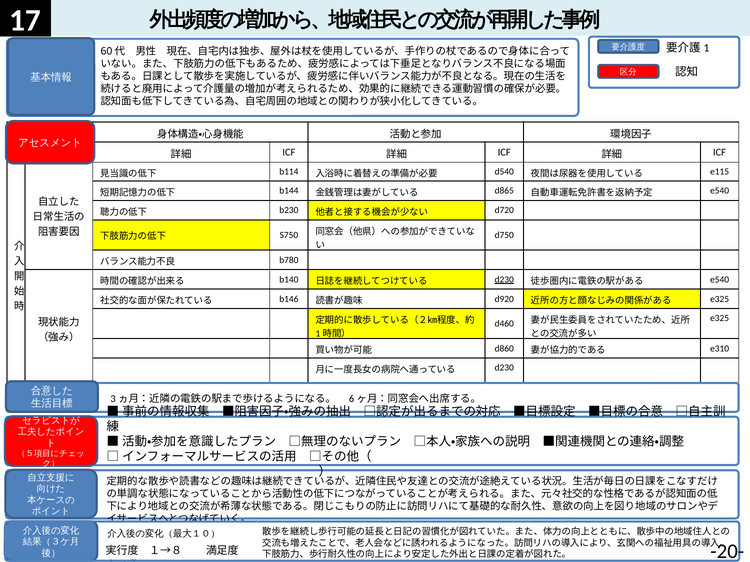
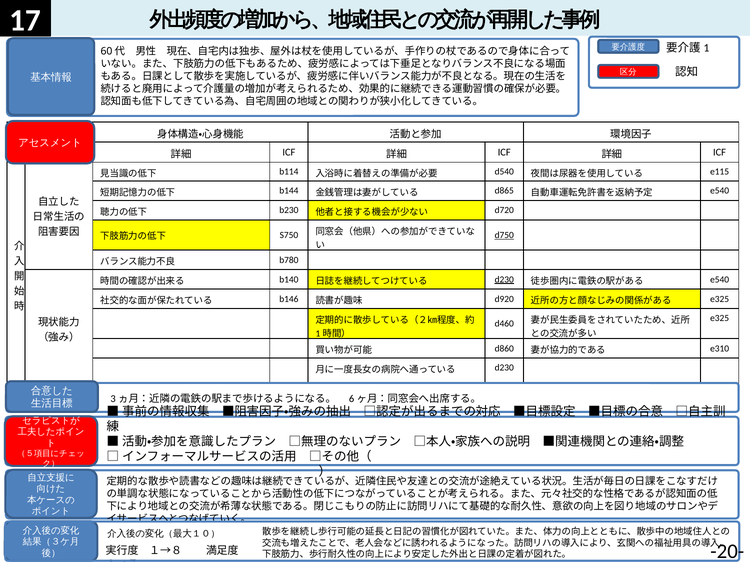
d750 underline: none -> present
